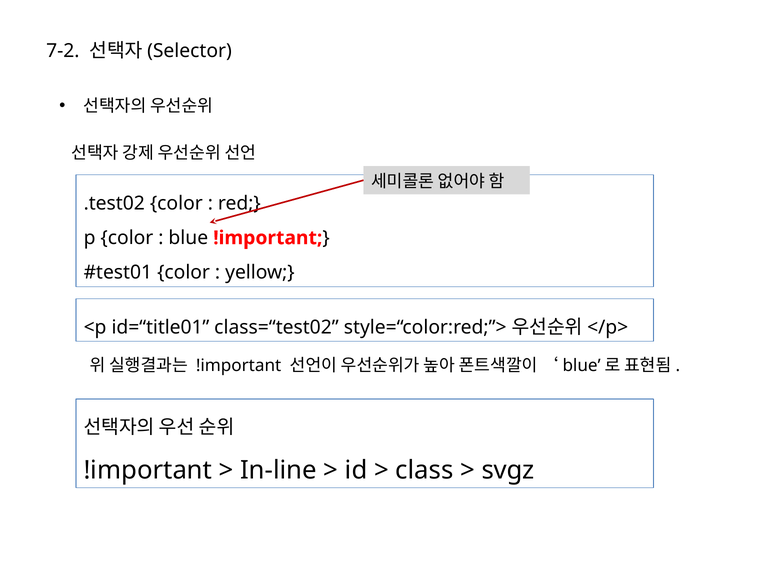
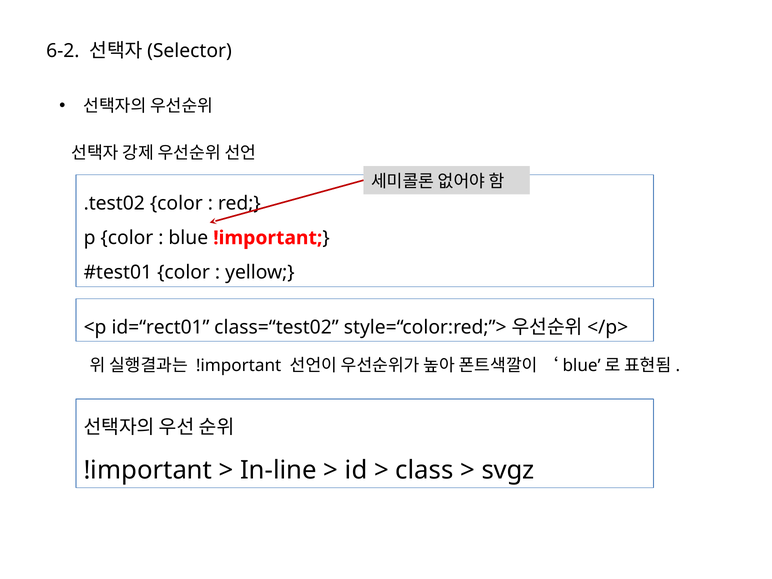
7-2: 7-2 -> 6-2
id=“title01: id=“title01 -> id=“rect01
